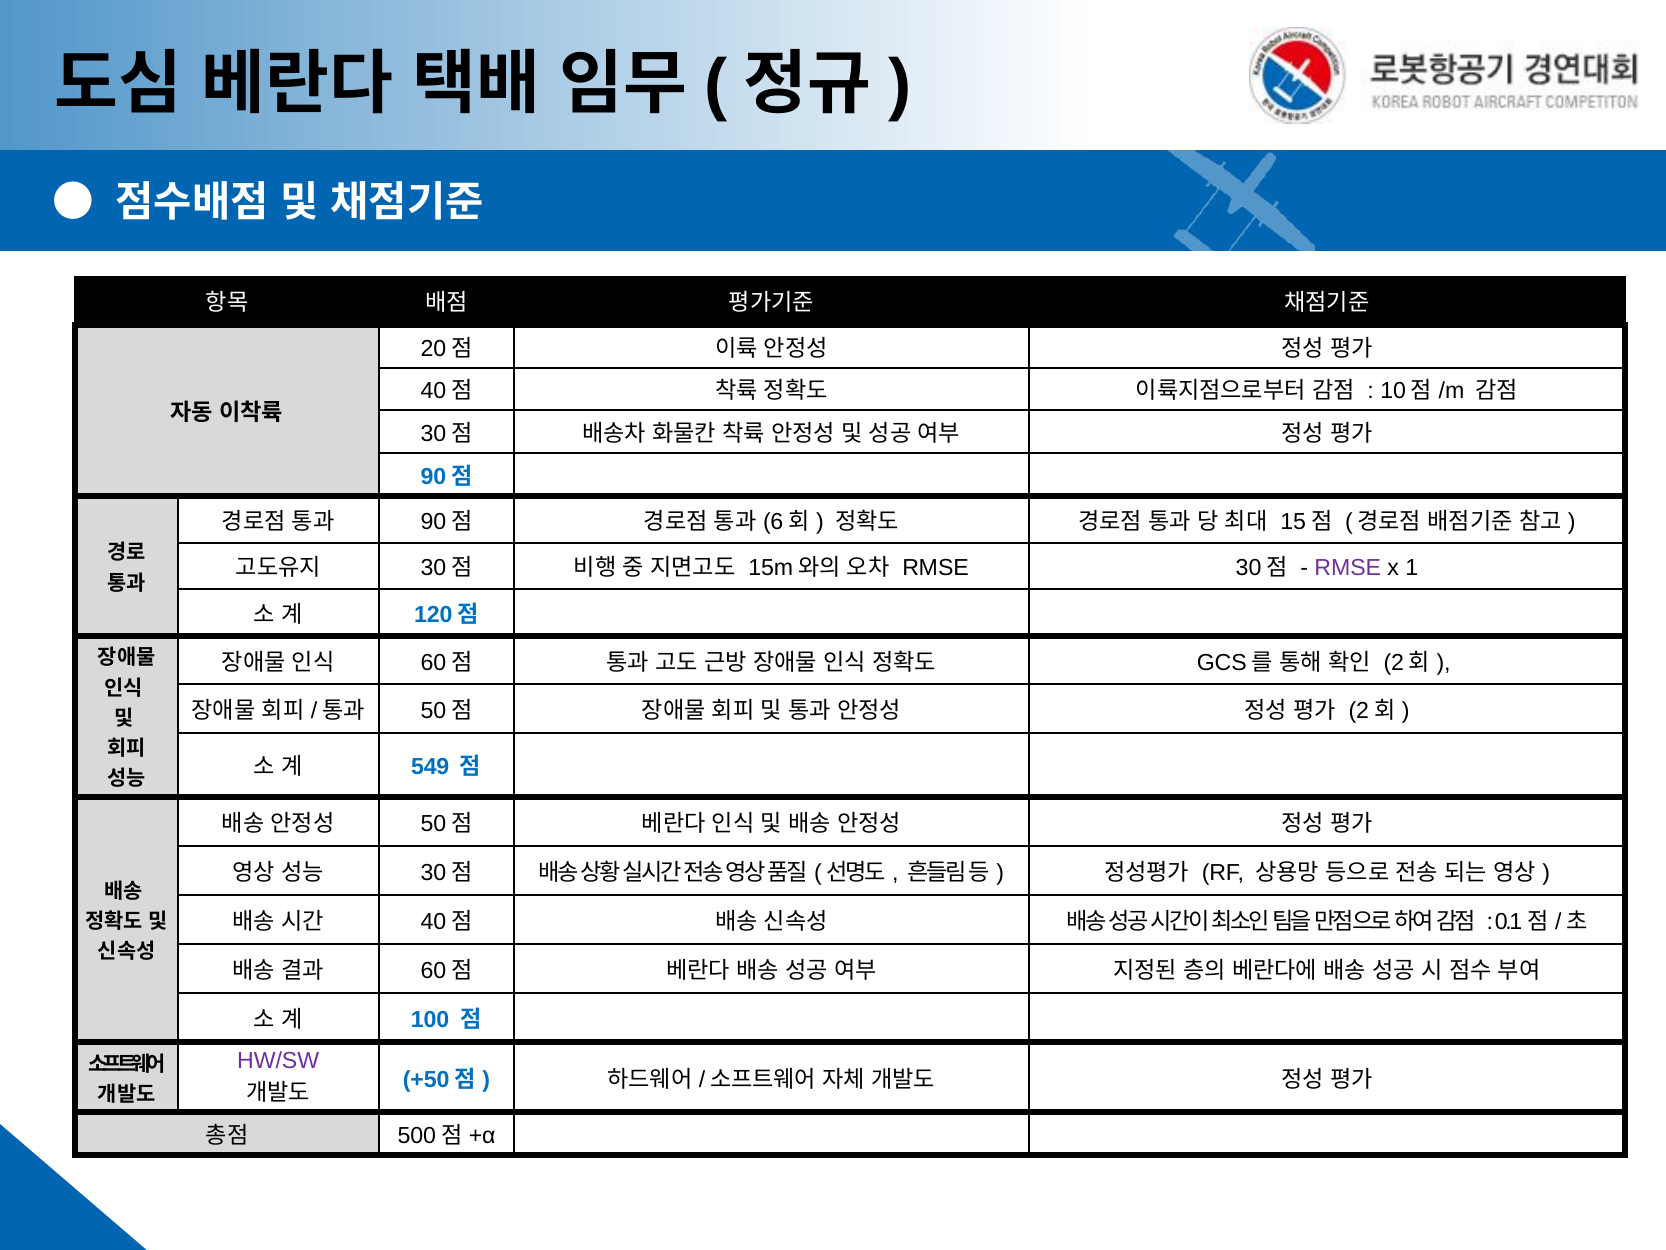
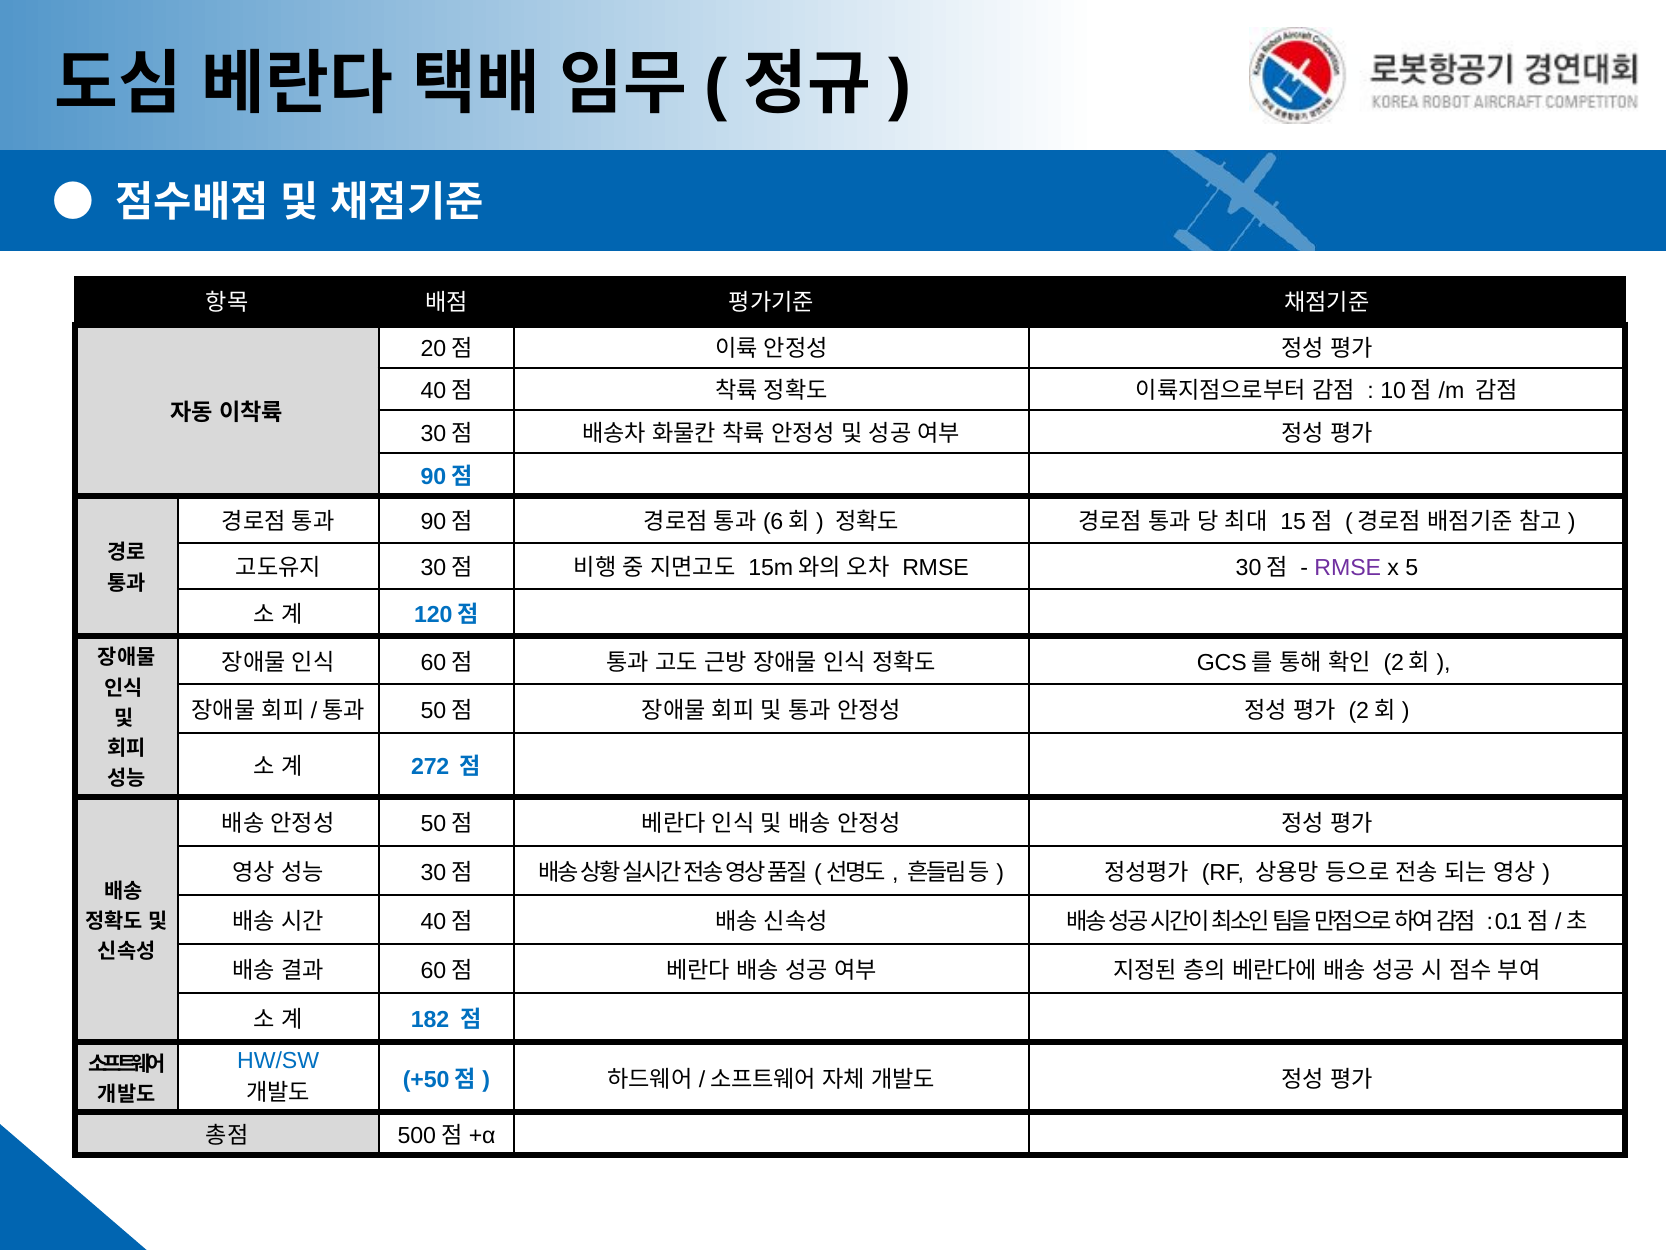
1: 1 -> 5
549: 549 -> 272
100: 100 -> 182
HW/SW colour: purple -> blue
